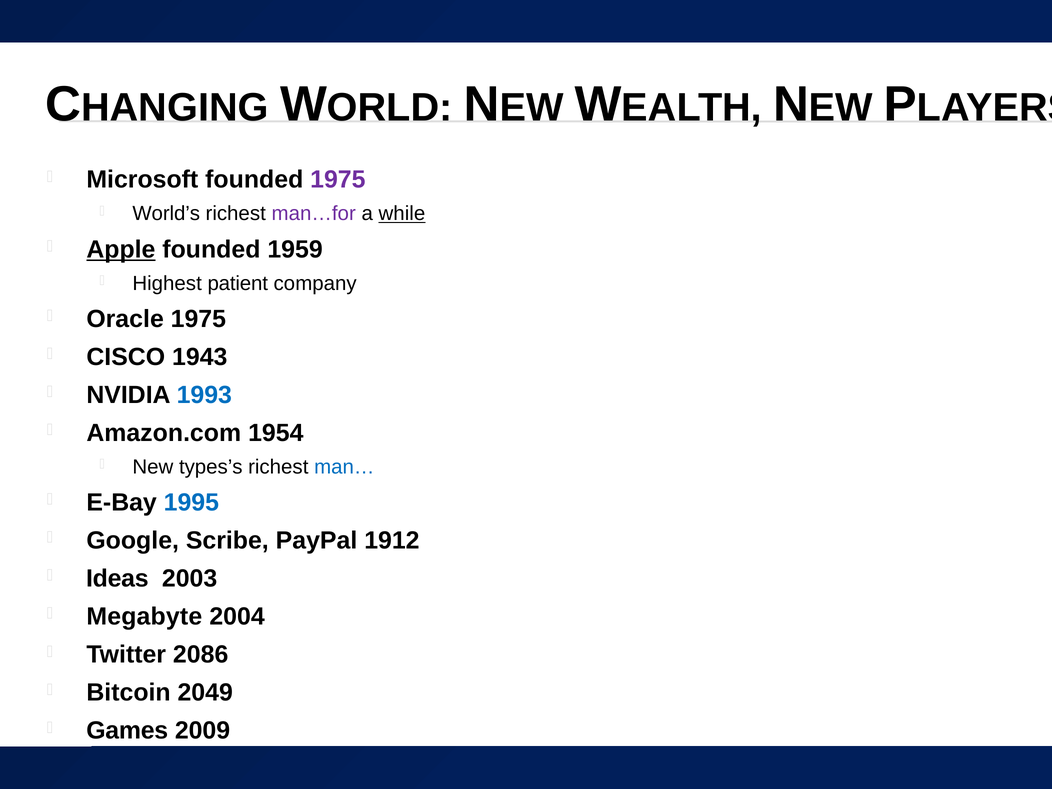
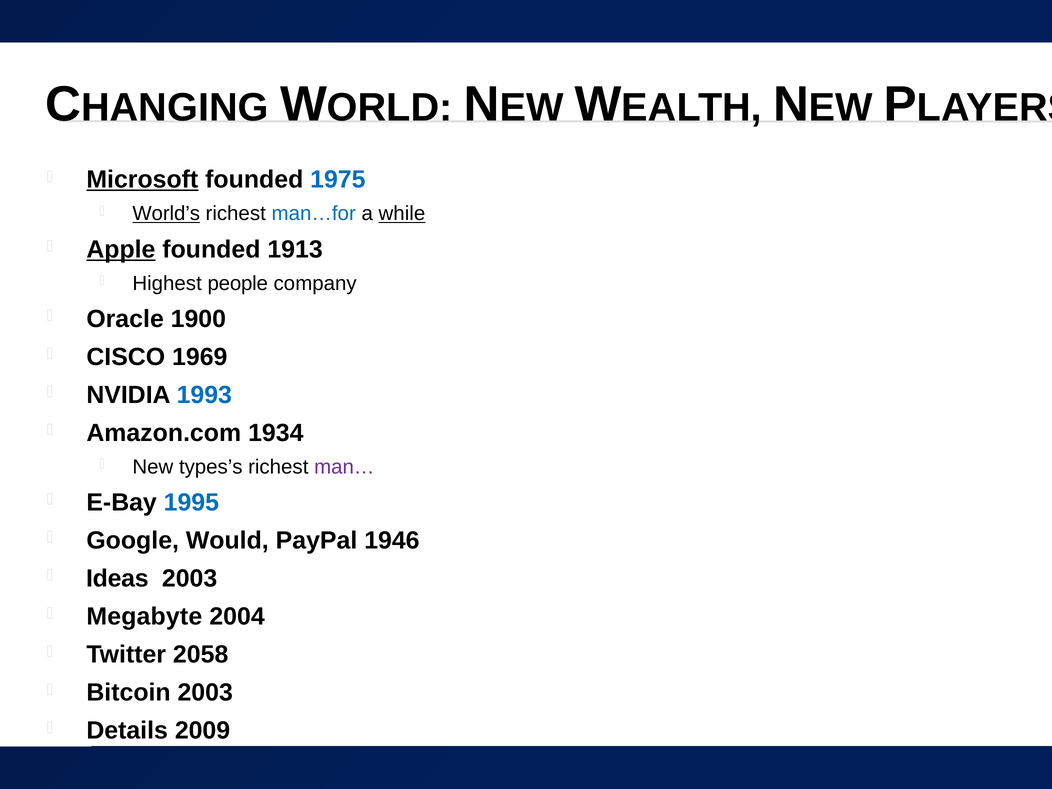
Microsoft underline: none -> present
1975 at (338, 180) colour: purple -> blue
World’s underline: none -> present
man…for colour: purple -> blue
1959: 1959 -> 1913
patient: patient -> people
Oracle 1975: 1975 -> 1900
1943: 1943 -> 1969
1954: 1954 -> 1934
man… colour: blue -> purple
Scribe: Scribe -> Would
1912: 1912 -> 1946
2086: 2086 -> 2058
Bitcoin 2049: 2049 -> 2003
Games: Games -> Details
